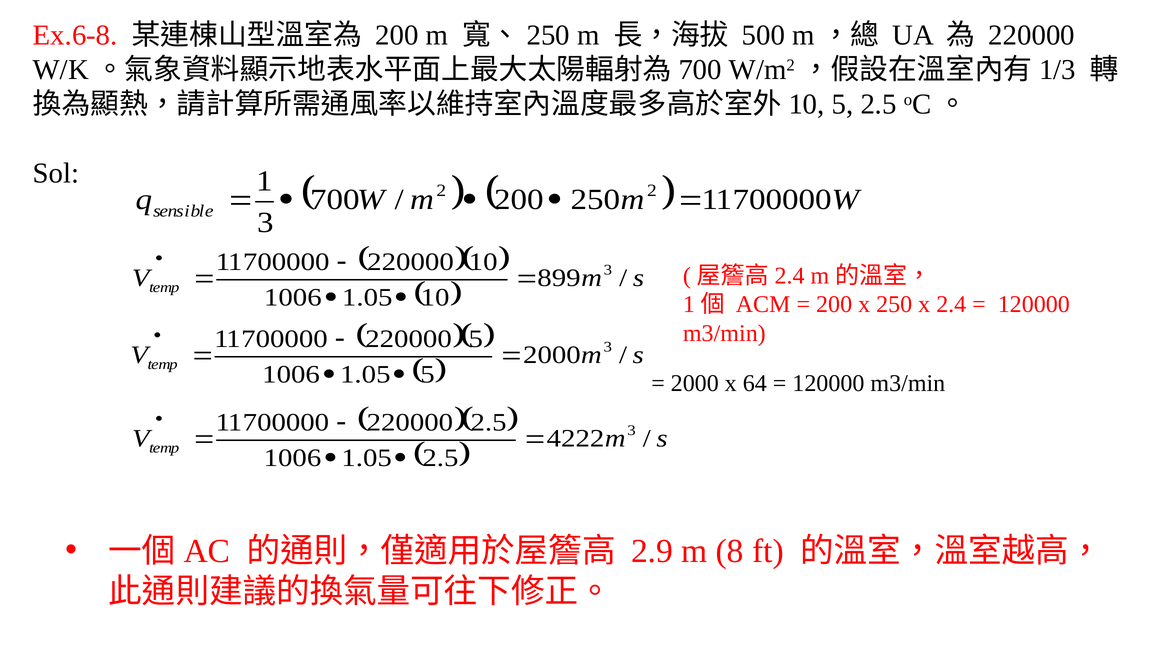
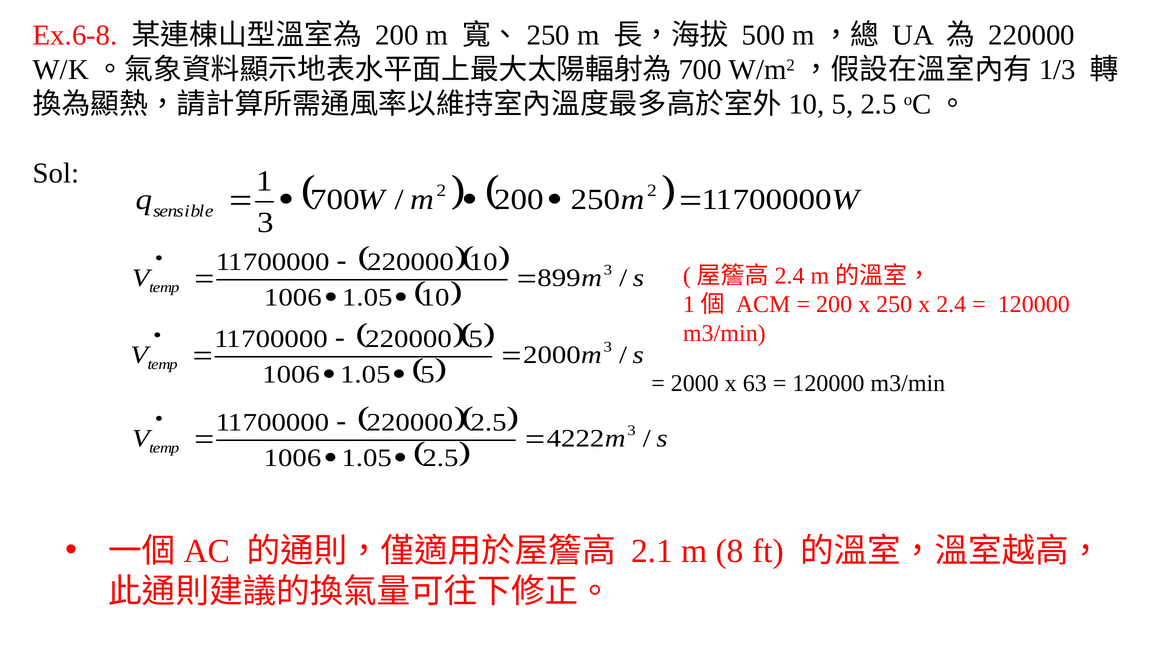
64: 64 -> 63
2.9: 2.9 -> 2.1
